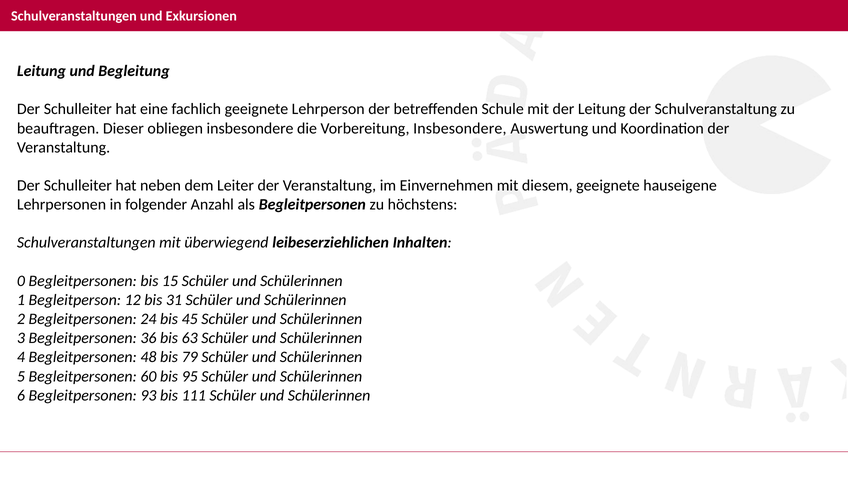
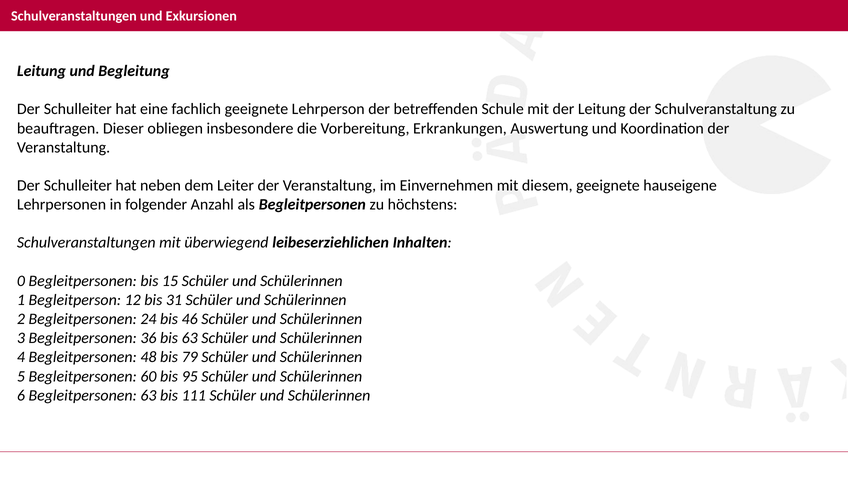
Vorbereitung Insbesondere: Insbesondere -> Erkrankungen
45: 45 -> 46
Begleitpersonen 93: 93 -> 63
